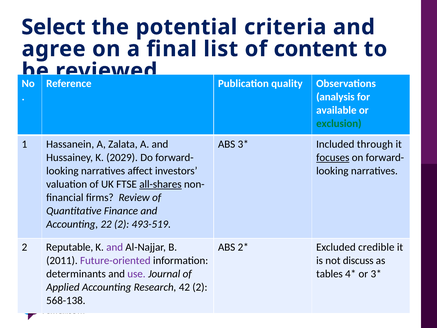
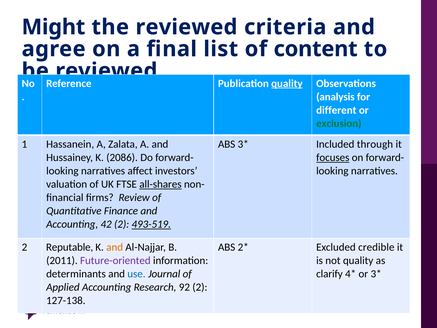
Select: Select -> Might
the potential: potential -> reviewed
quality at (287, 83) underline: none -> present
available: available -> different
2029: 2029 -> 2086
22: 22 -> 42
493-519 underline: none -> present
and at (115, 247) colour: purple -> orange
not discuss: discuss -> quality
use colour: purple -> blue
tables: tables -> clarify
42: 42 -> 92
568-138: 568-138 -> 127-138
